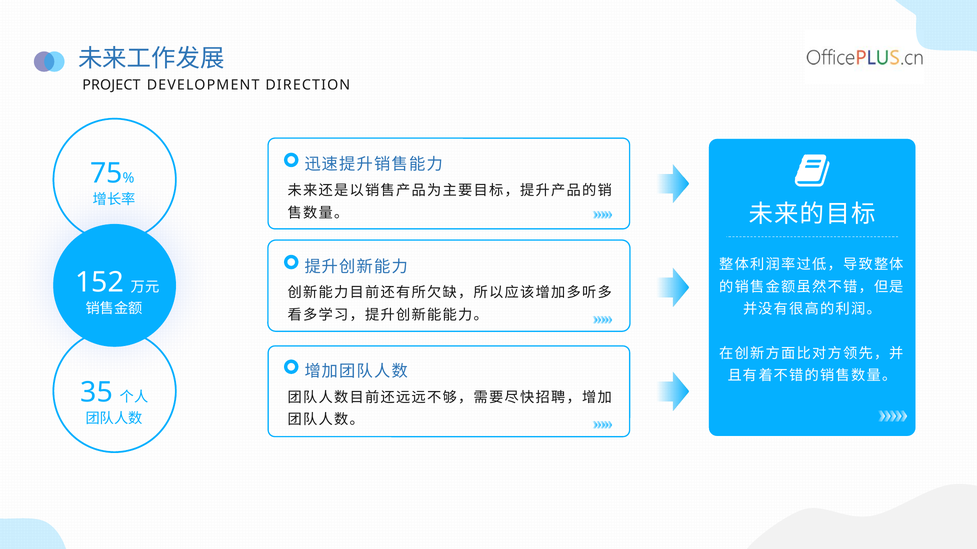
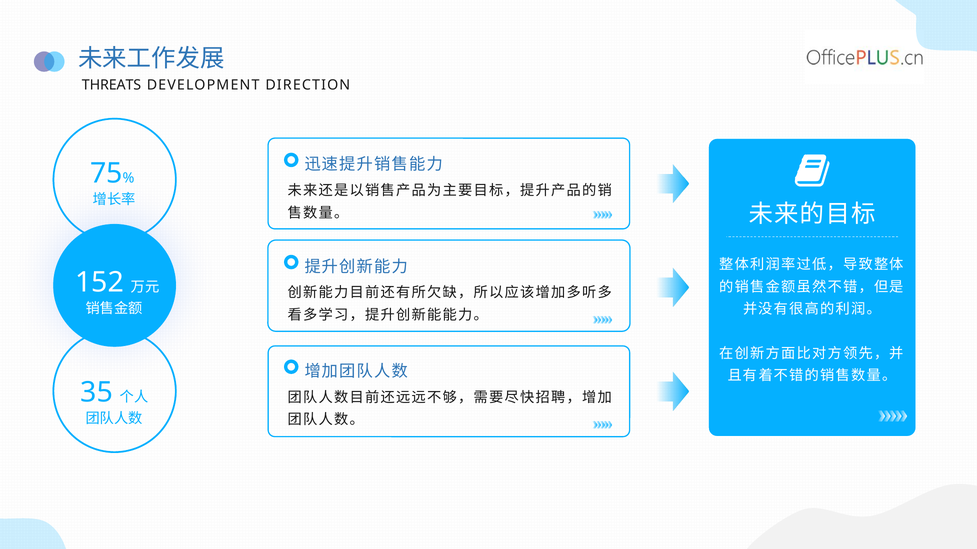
PROJECT: PROJECT -> THREATS
